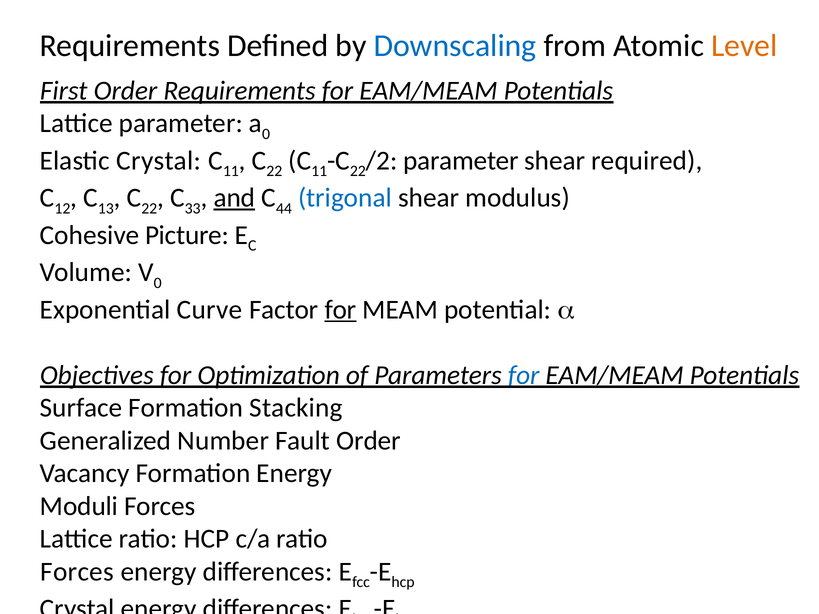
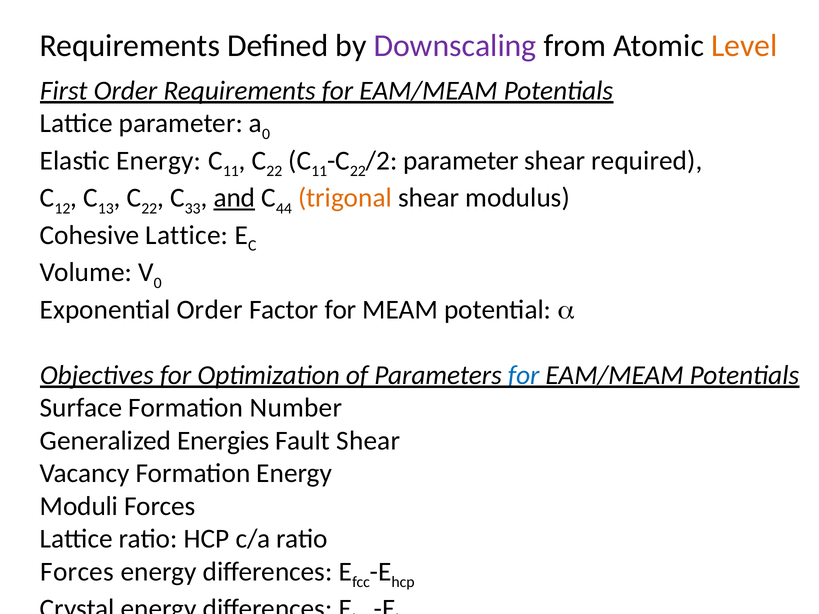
Downscaling colour: blue -> purple
Elastic Crystal: Crystal -> Energy
trigonal colour: blue -> orange
Cohesive Picture: Picture -> Lattice
Exponential Curve: Curve -> Order
for at (341, 310) underline: present -> none
Stacking: Stacking -> Number
Number: Number -> Energies
Fault Order: Order -> Shear
